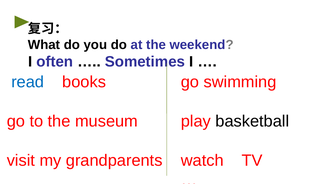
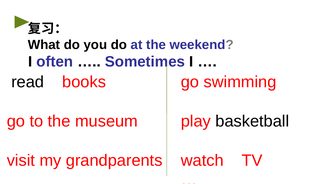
read colour: blue -> black
